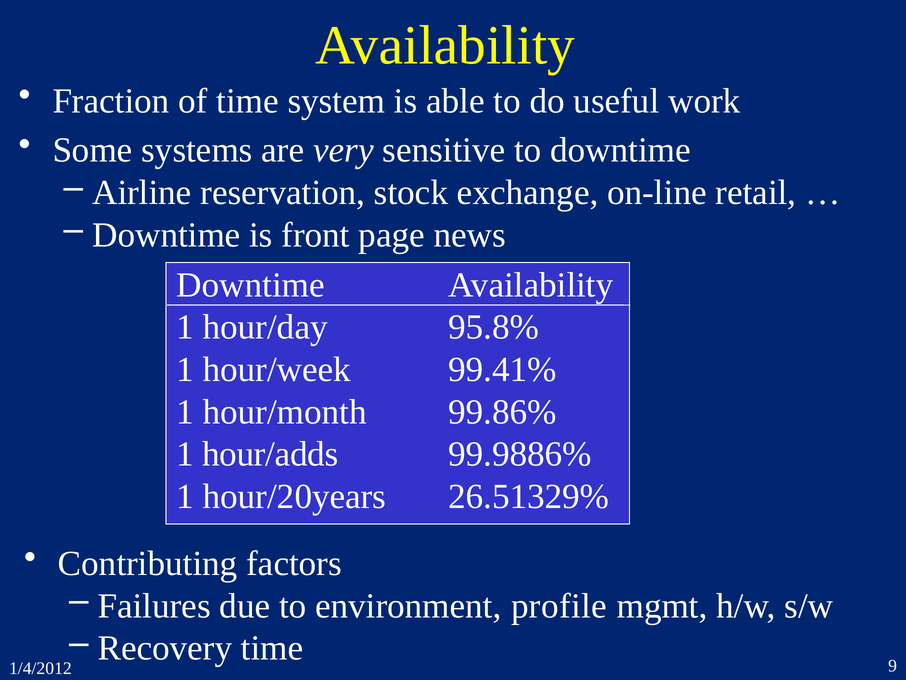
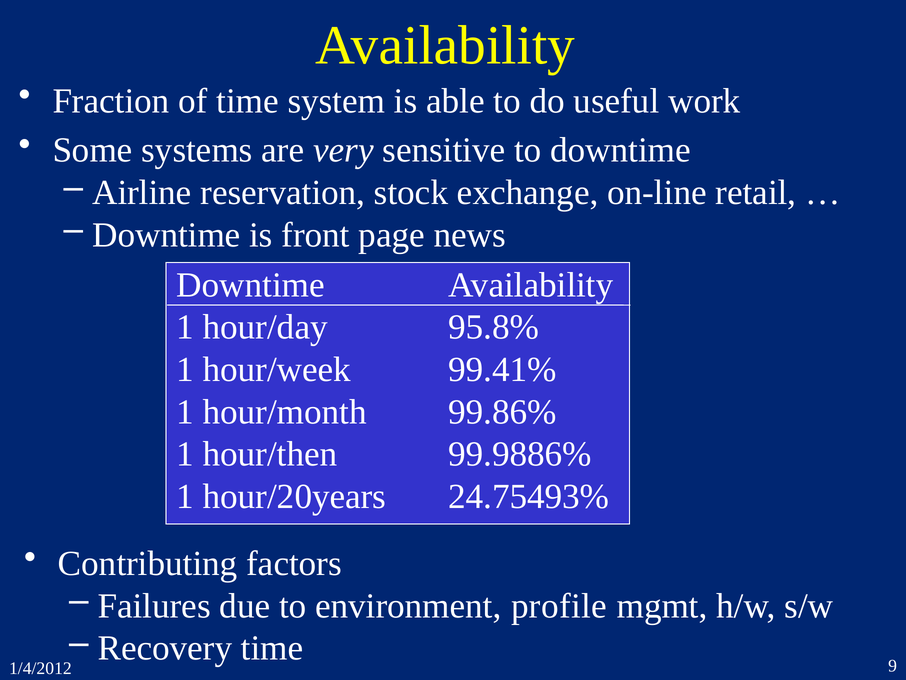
hour/adds: hour/adds -> hour/then
26.51329%: 26.51329% -> 24.75493%
